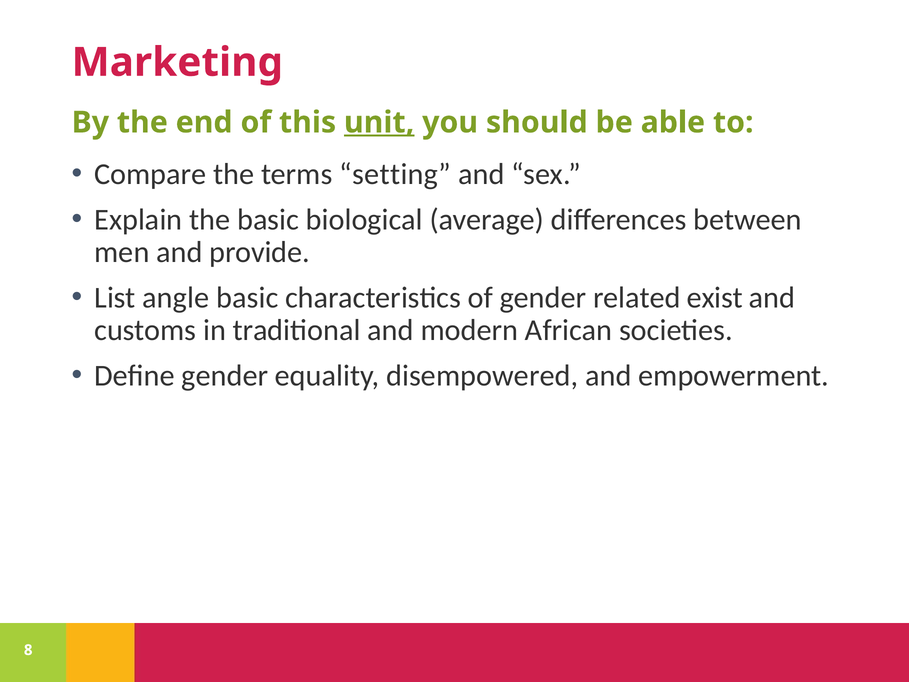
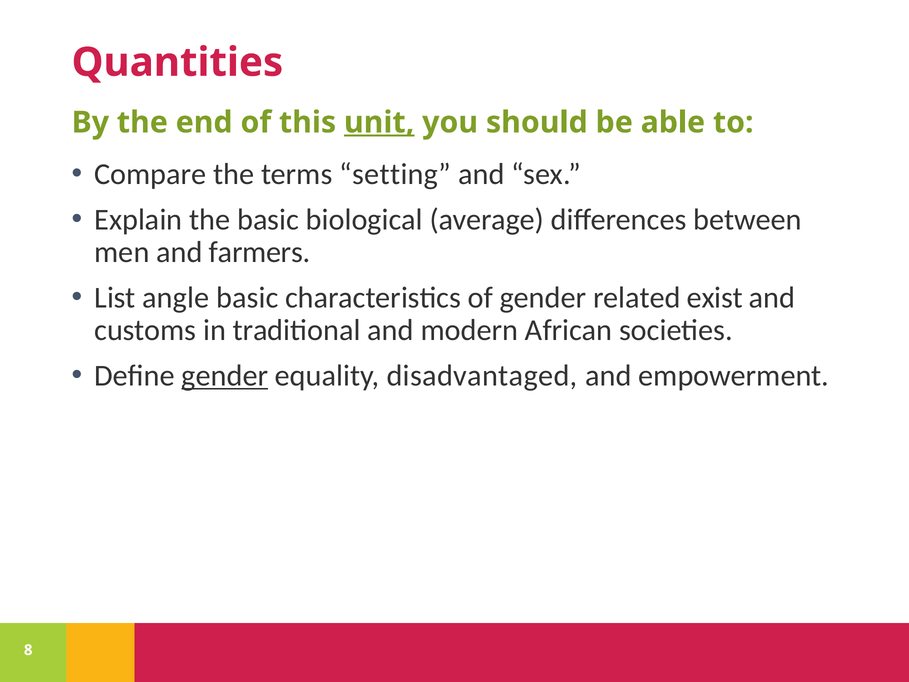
Marketing: Marketing -> Quantities
provide: provide -> farmers
gender at (225, 376) underline: none -> present
disempowered: disempowered -> disadvantaged
